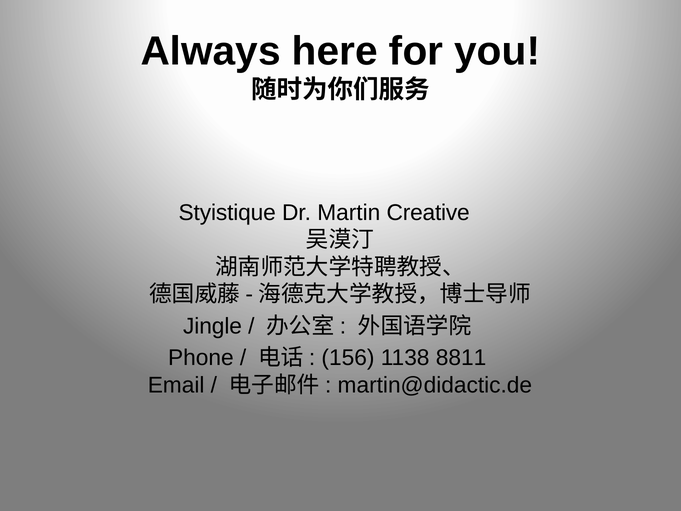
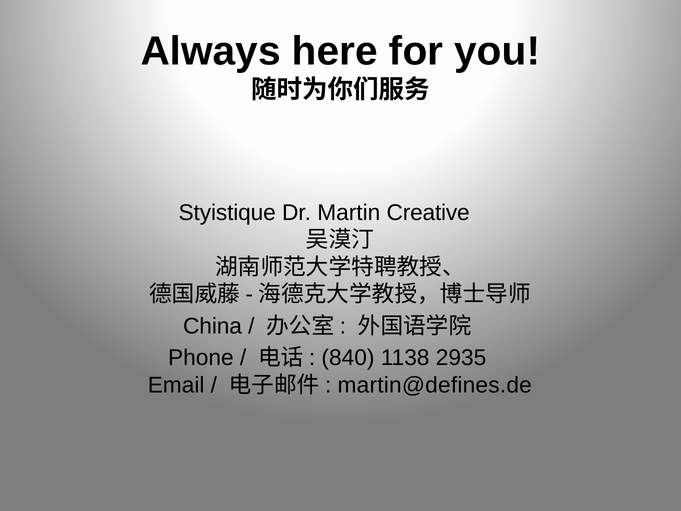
Jingle: Jingle -> China
156: 156 -> 840
8811: 8811 -> 2935
martin@didactic.de: martin@didactic.de -> martin@defines.de
